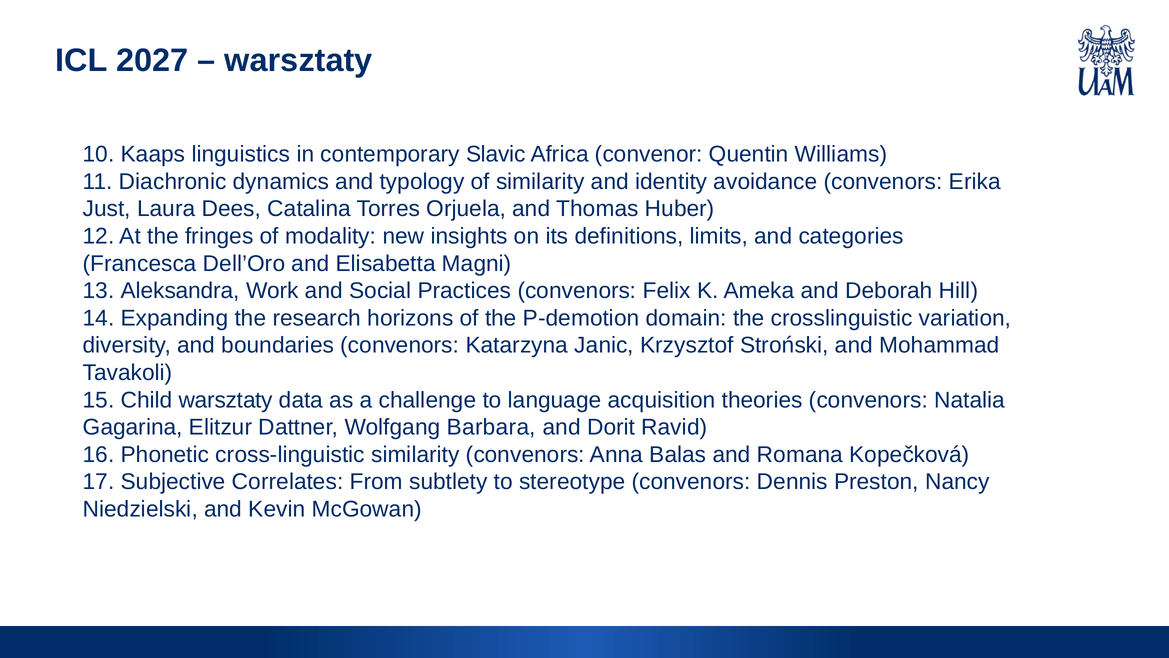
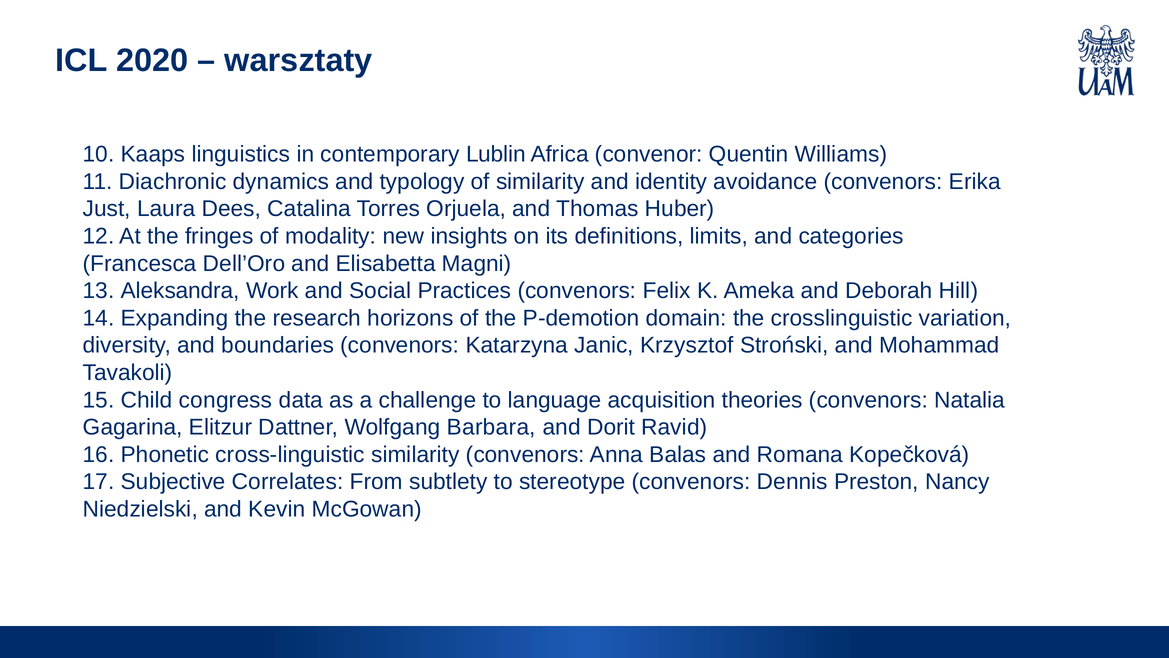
2027: 2027 -> 2020
Slavic: Slavic -> Lublin
Child warsztaty: warsztaty -> congress
